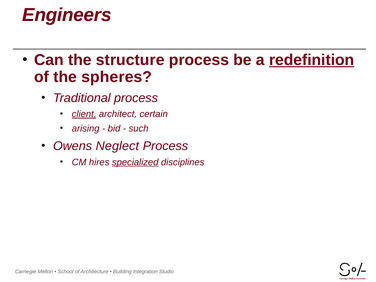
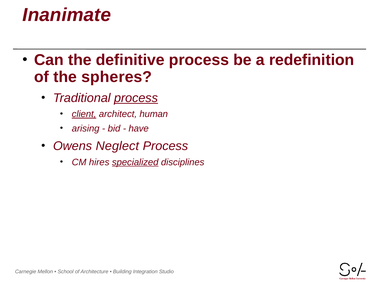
Engineers: Engineers -> Inanimate
structure: structure -> definitive
redefinition underline: present -> none
process at (136, 98) underline: none -> present
certain: certain -> human
such: such -> have
